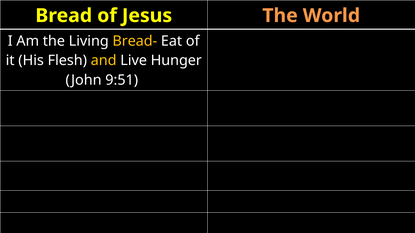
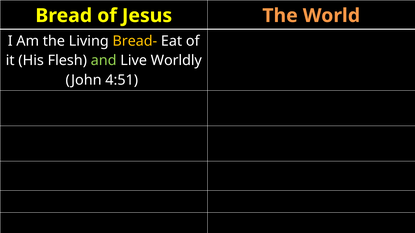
and colour: yellow -> light green
Hunger: Hunger -> Worldly
9:51: 9:51 -> 4:51
